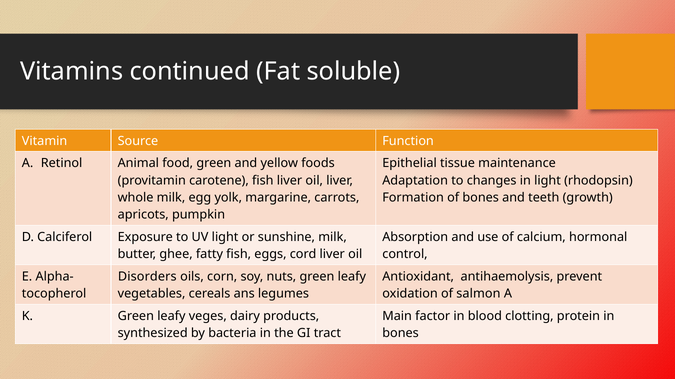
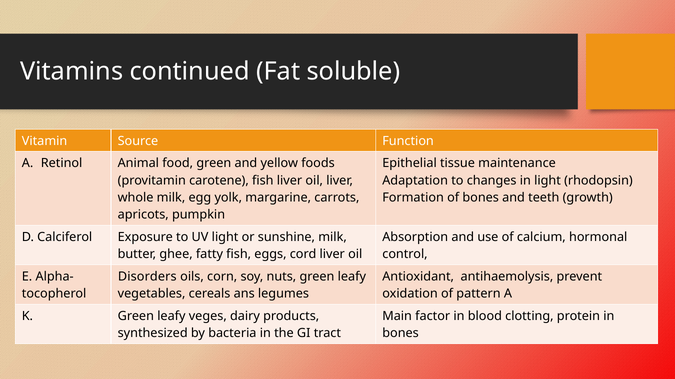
salmon: salmon -> pattern
